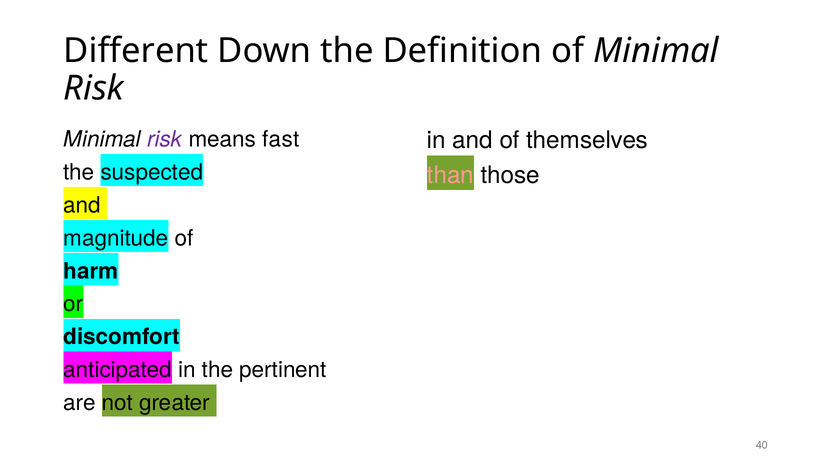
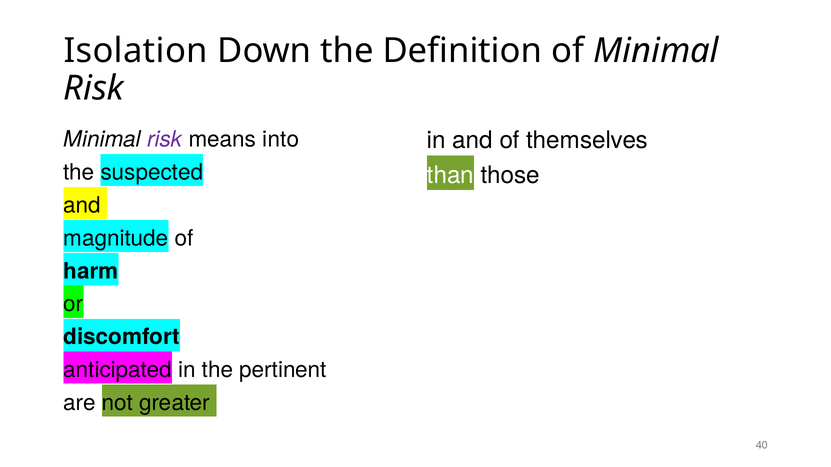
Different: Different -> Isolation
fast: fast -> into
than colour: pink -> white
